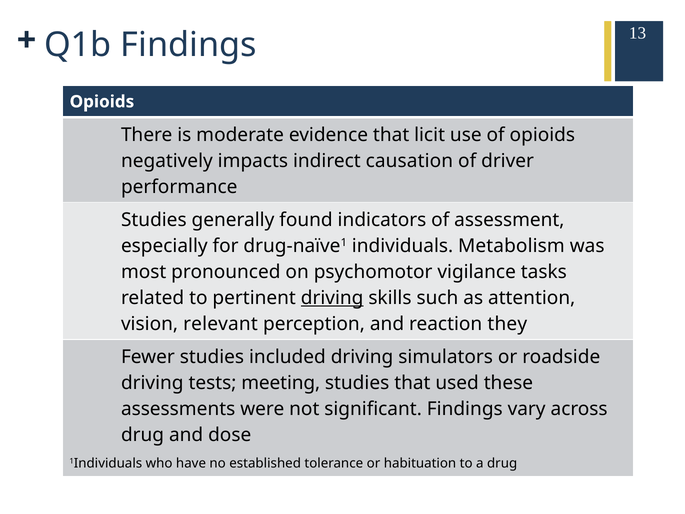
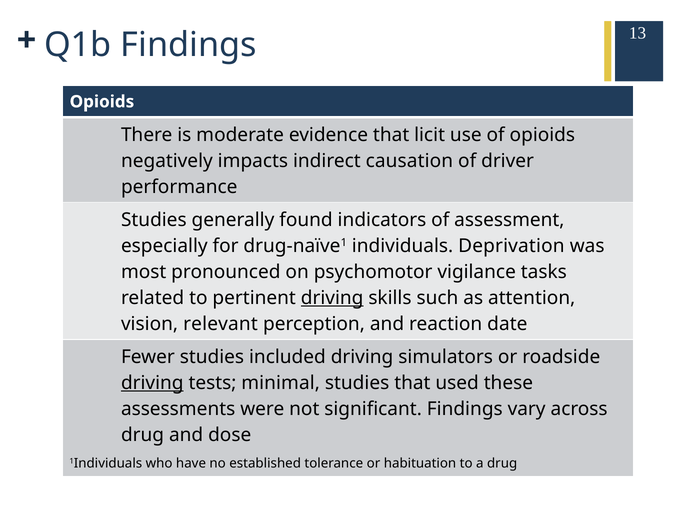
Metabolism: Metabolism -> Deprivation
they: they -> date
driving at (152, 383) underline: none -> present
meeting: meeting -> minimal
